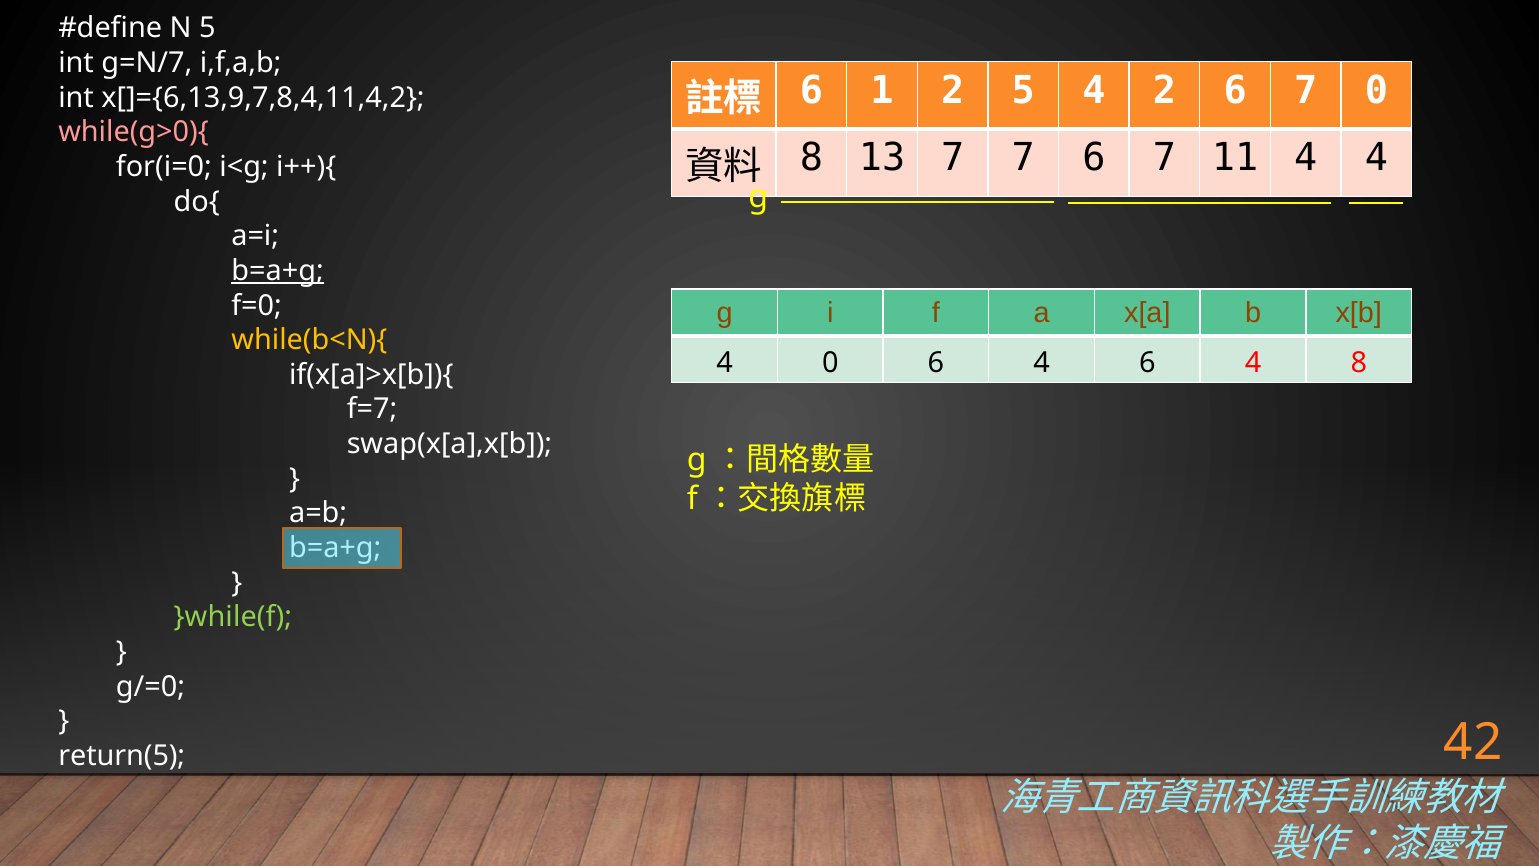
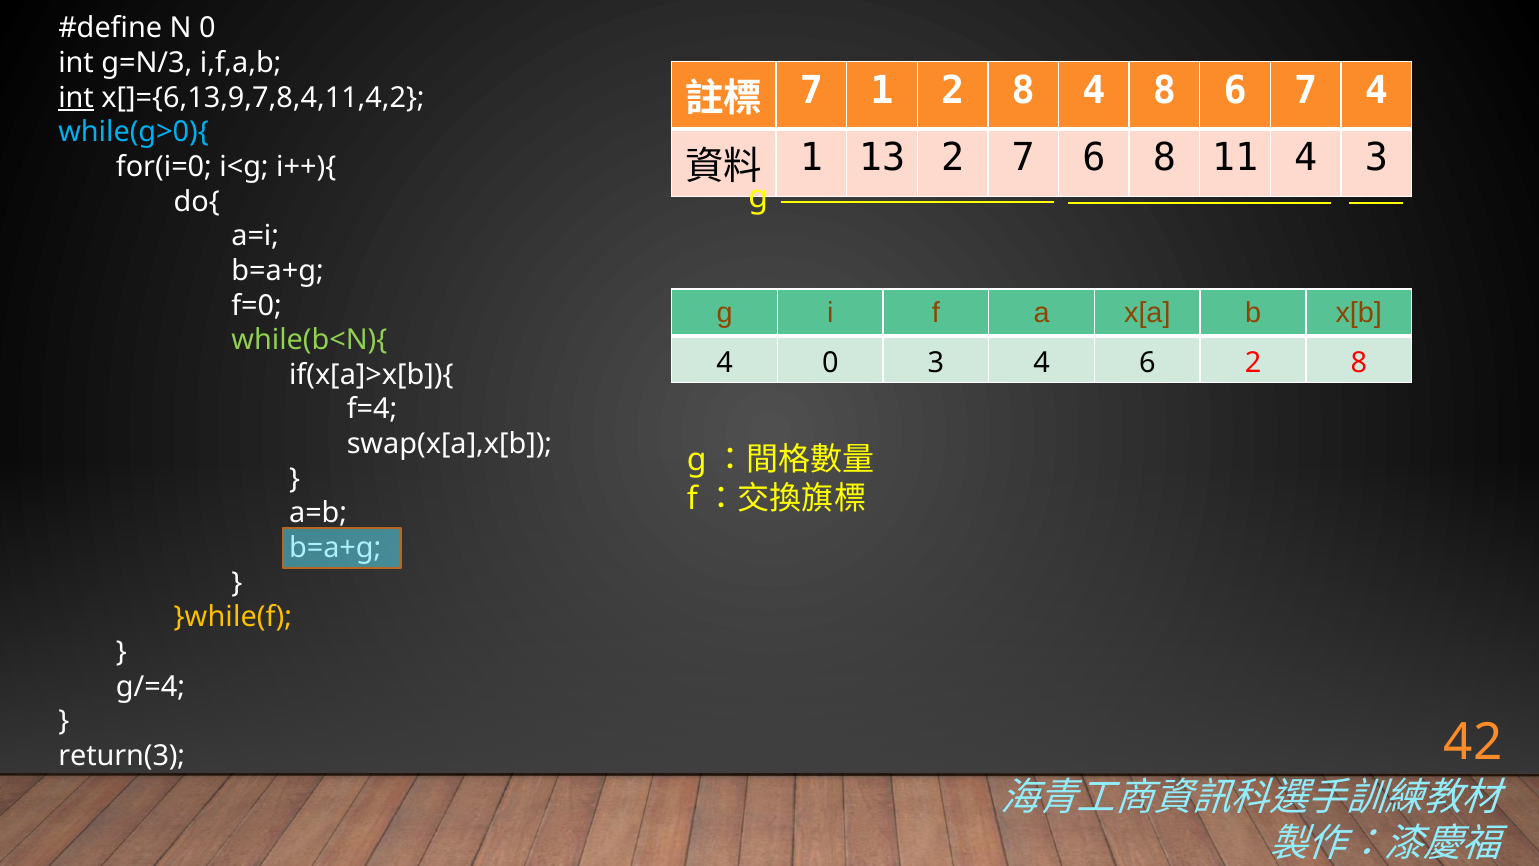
N 5: 5 -> 0
g=N/7: g=N/7 -> g=N/3
6 at (811, 90): 6 -> 7
1 2 5: 5 -> 8
4 2: 2 -> 8
7 0: 0 -> 4
int at (76, 98) underline: none -> present
while(g>0){ colour: pink -> light blue
8 at (811, 158): 8 -> 1
13 7: 7 -> 2
7 6 7: 7 -> 8
4 4: 4 -> 3
b=a+g at (278, 271) underline: present -> none
while(b<N){ colour: yellow -> light green
0 6: 6 -> 3
4 6 4: 4 -> 2
f=7: f=7 -> f=4
}while(f colour: light green -> yellow
g/=0: g/=0 -> g/=4
return(5: return(5 -> return(3
